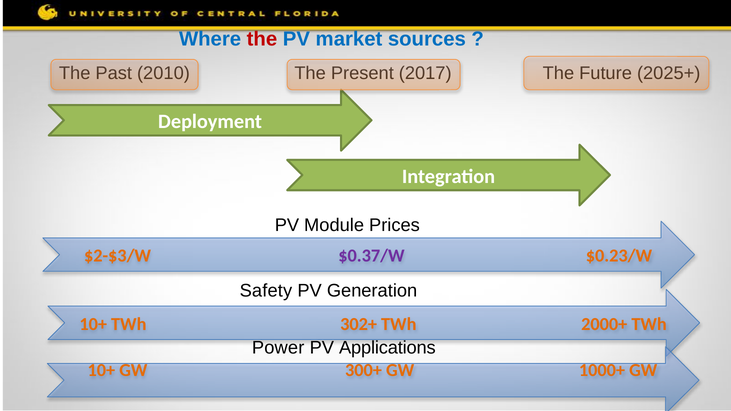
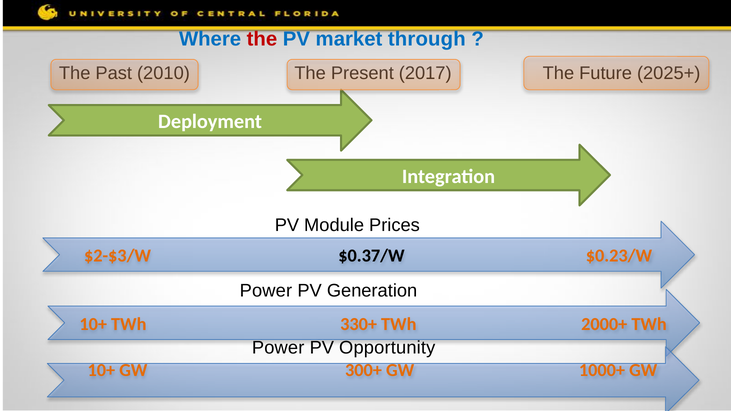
sources: sources -> through
$0.37/W colour: purple -> black
Safety at (266, 291): Safety -> Power
302+: 302+ -> 330+
Applications: Applications -> Opportunity
